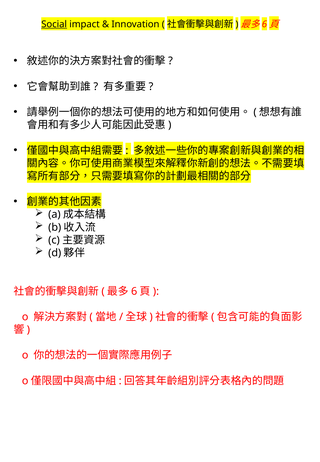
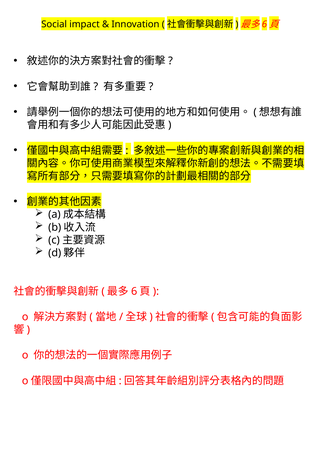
Social underline: present -> none
